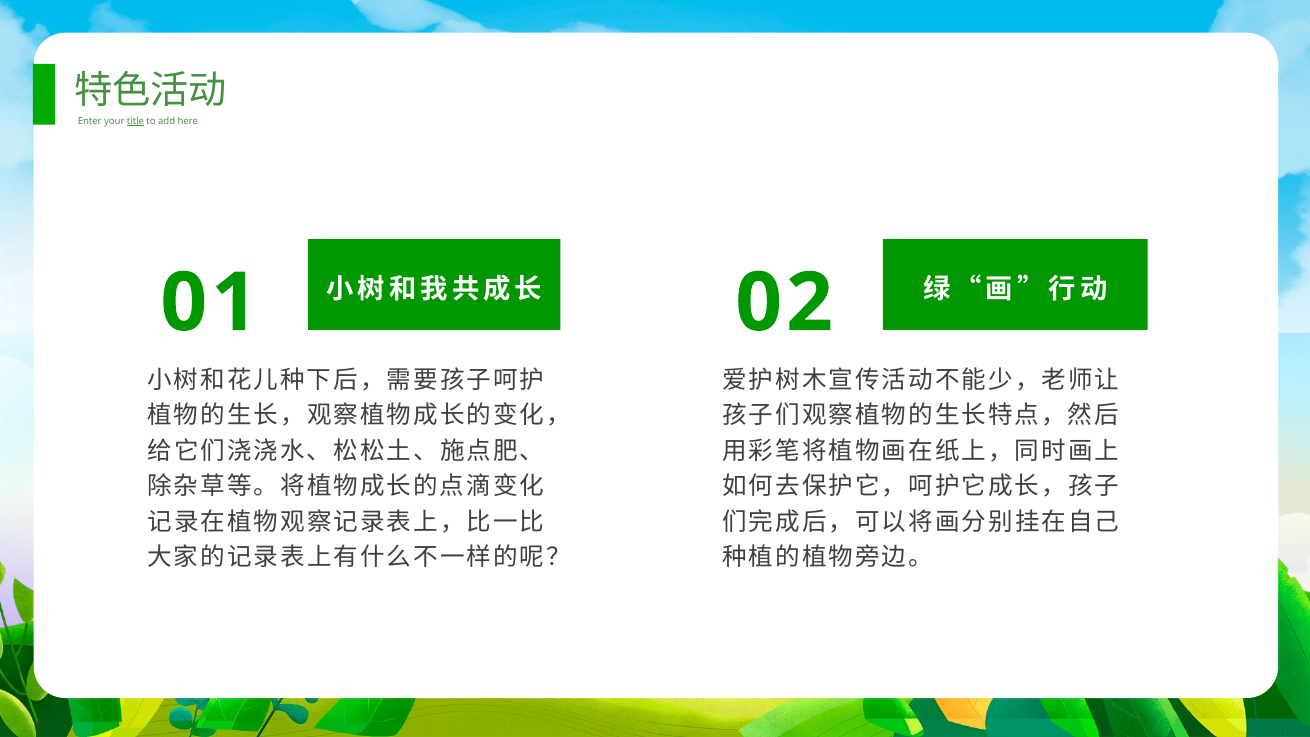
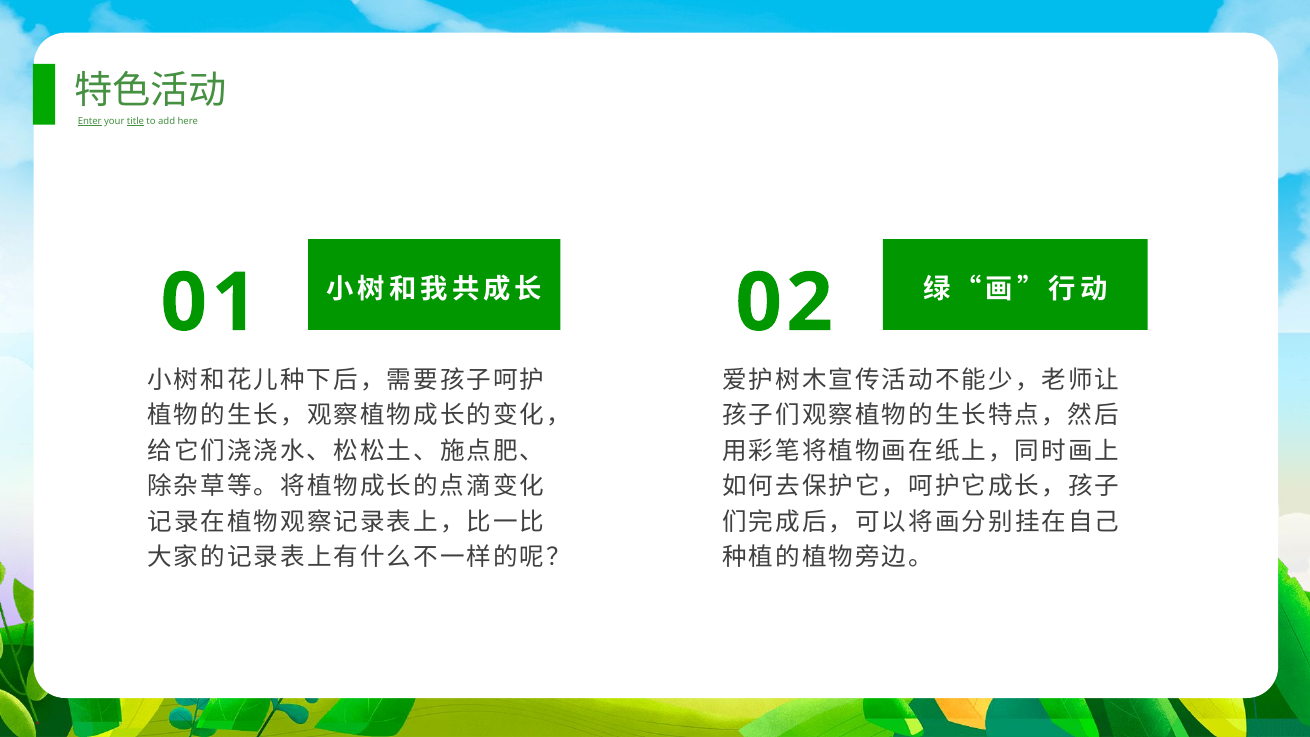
Enter underline: none -> present
